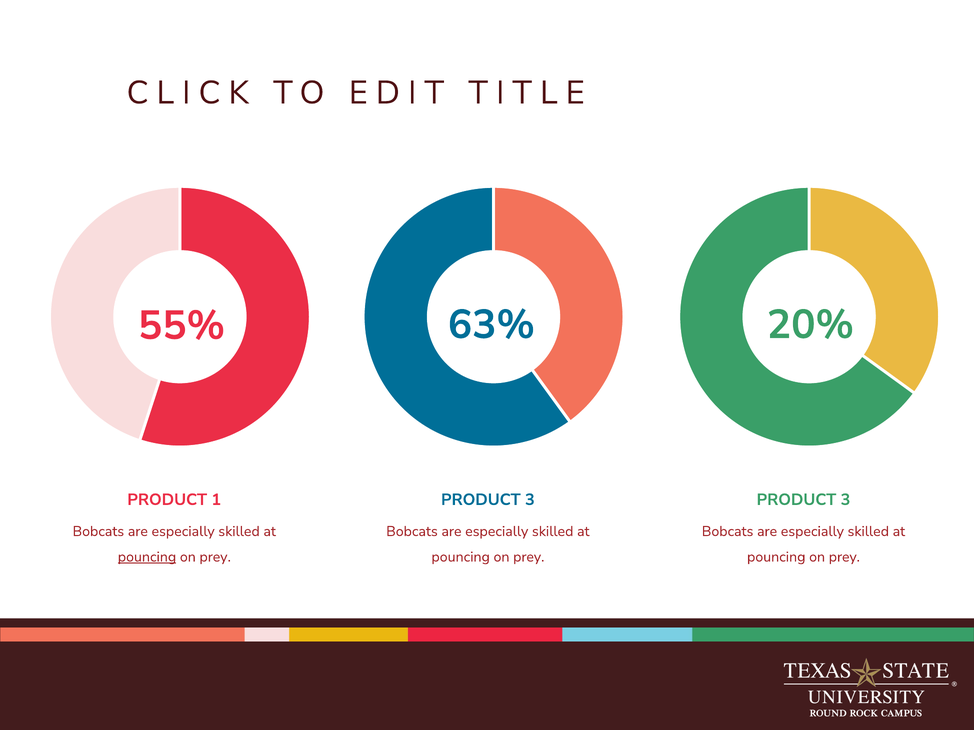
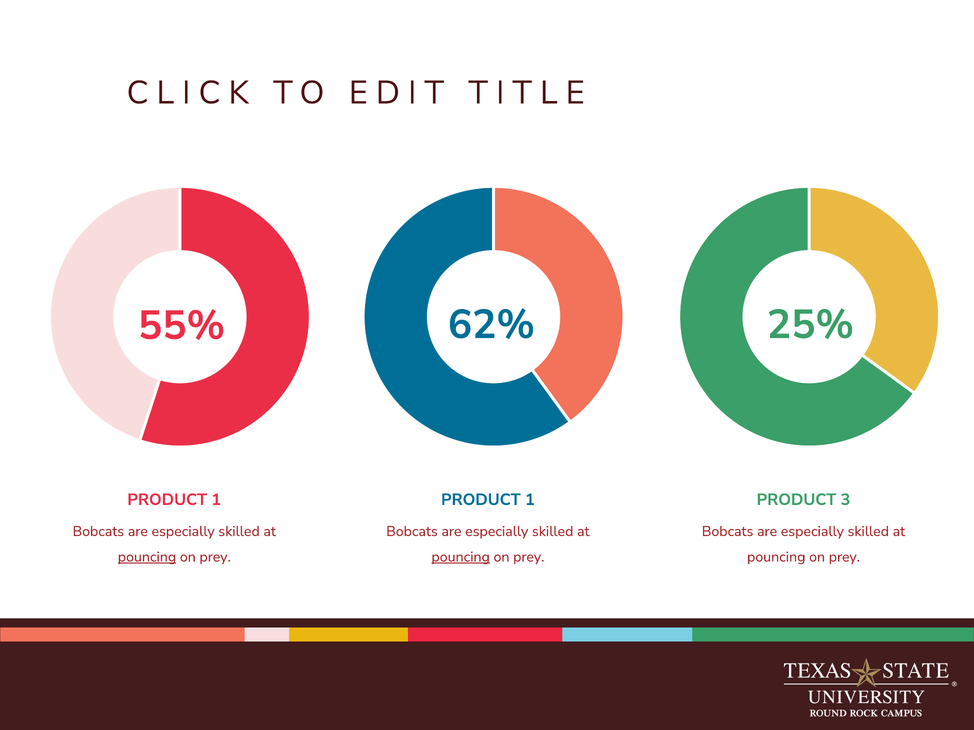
63%: 63% -> 62%
20%: 20% -> 25%
3 at (530, 500): 3 -> 1
pouncing at (461, 557) underline: none -> present
